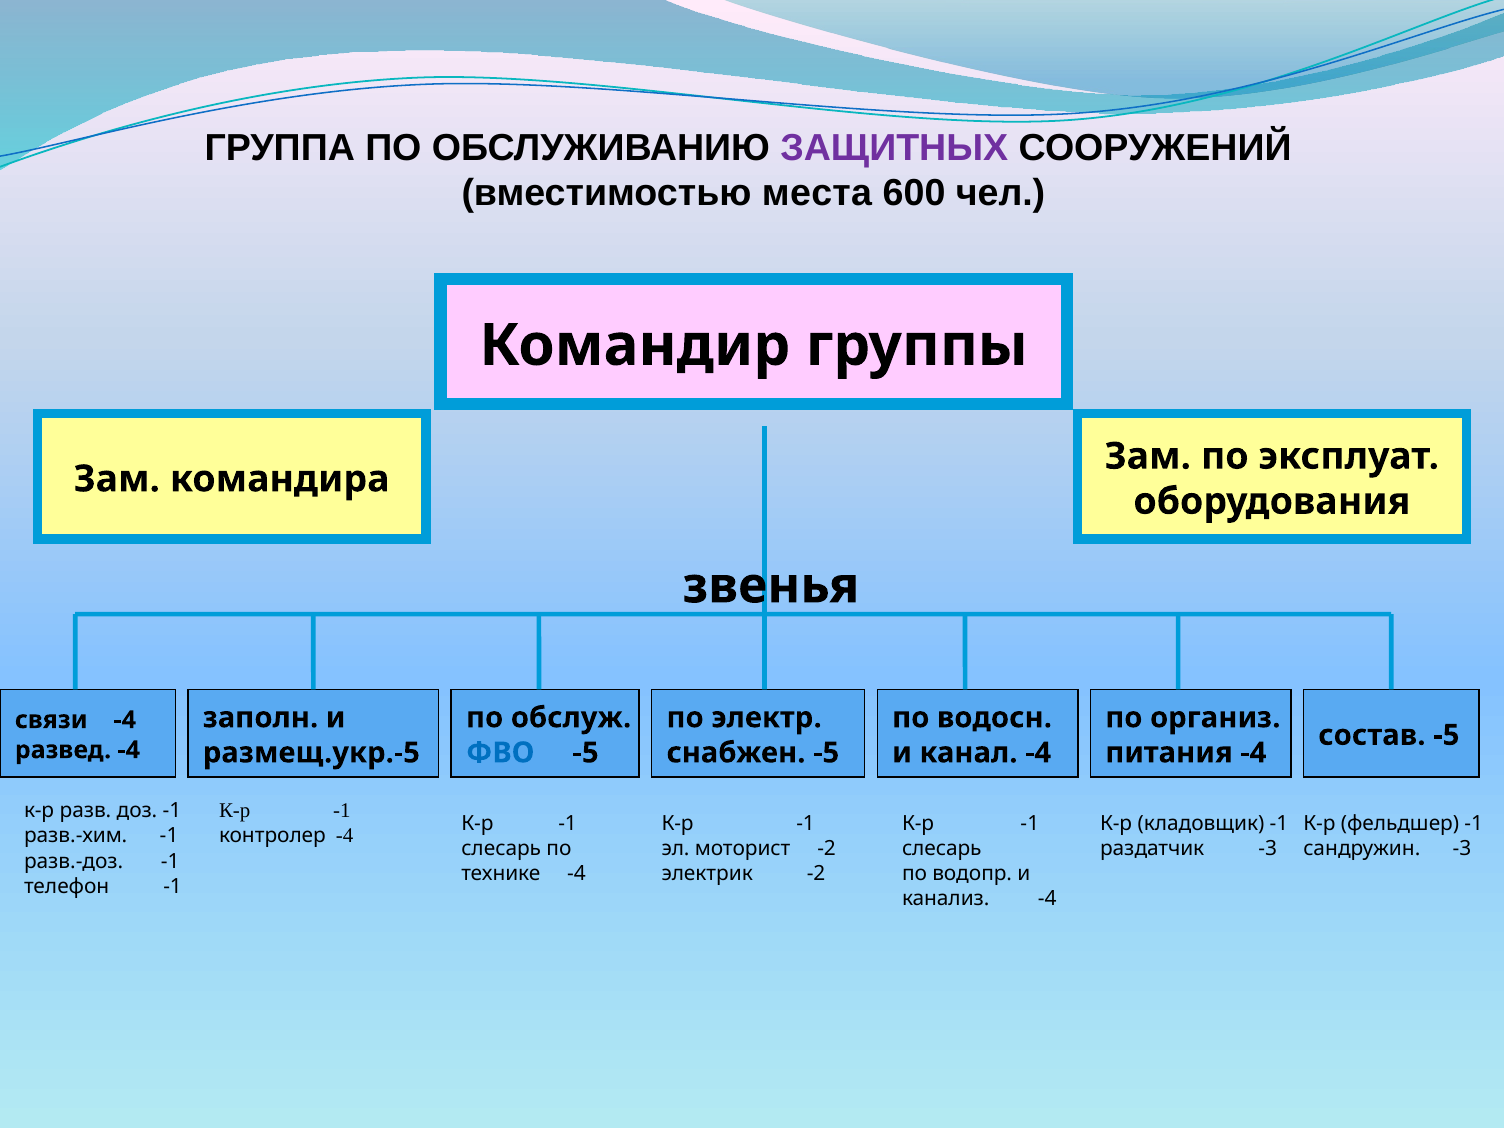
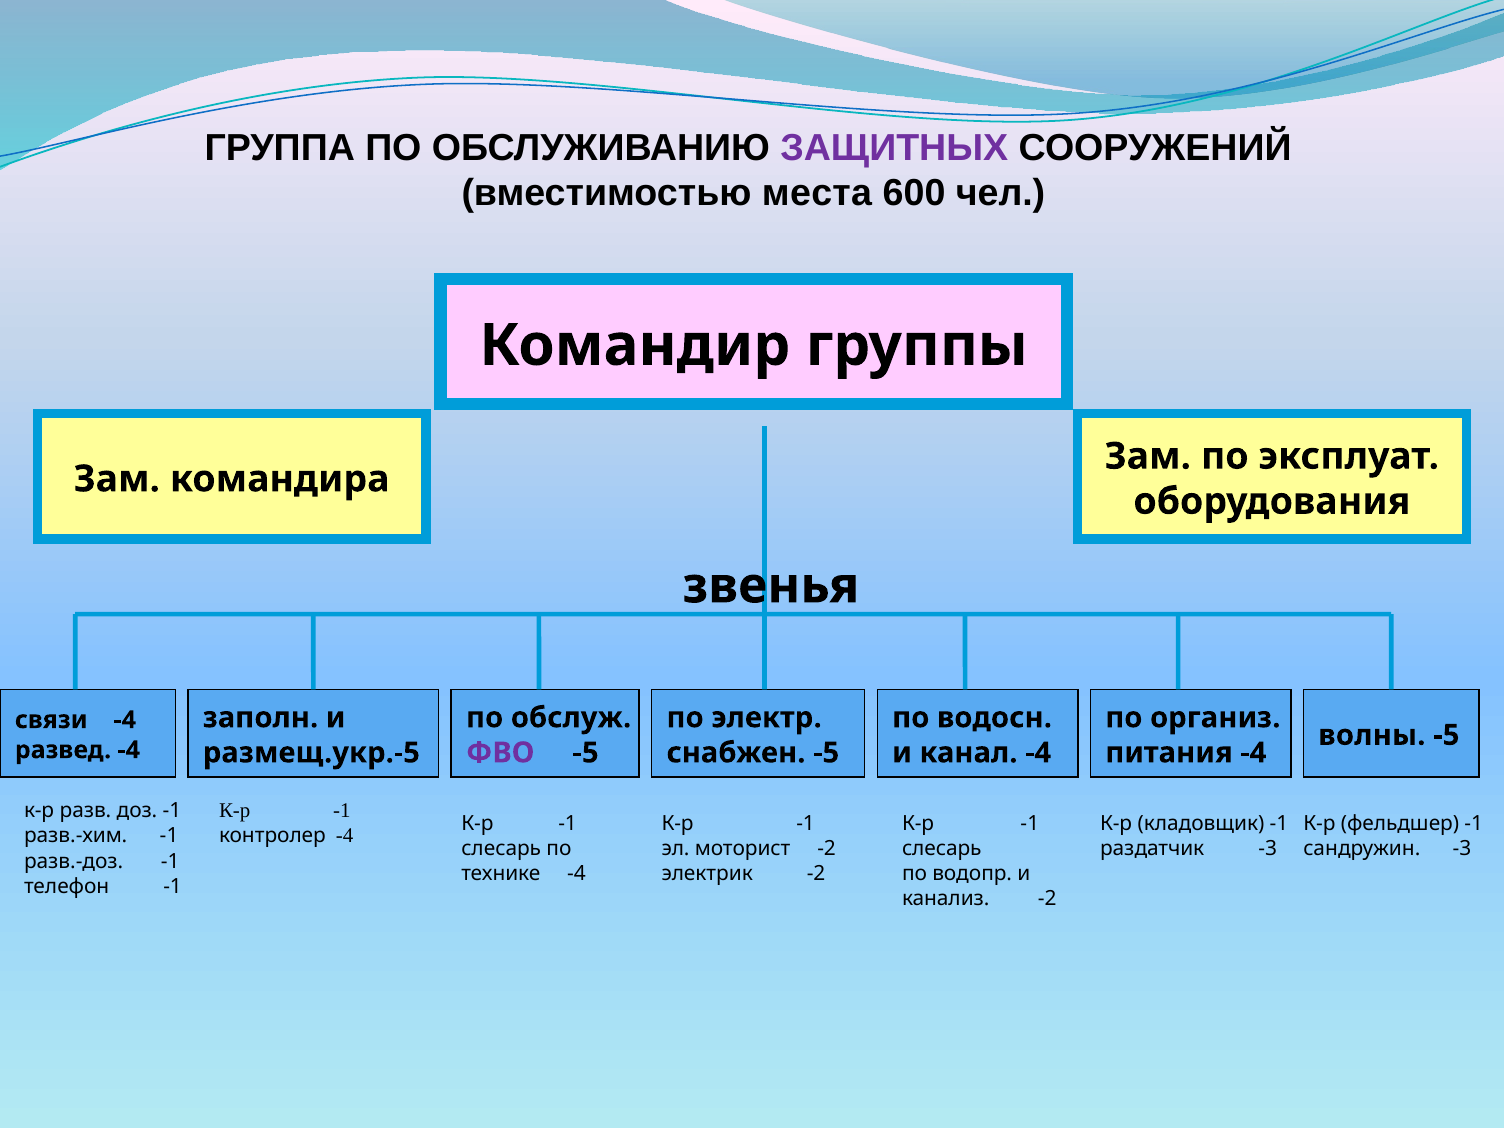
состав: состав -> волны
ФВО colour: blue -> purple
канализ -4: -4 -> -2
